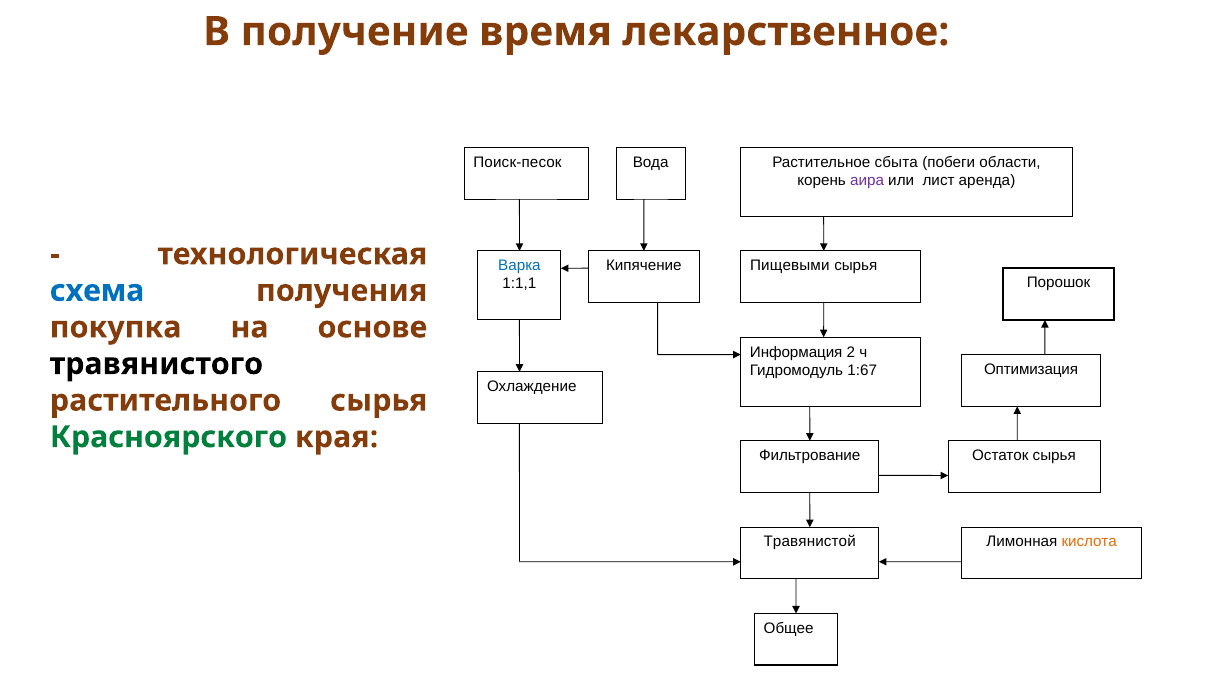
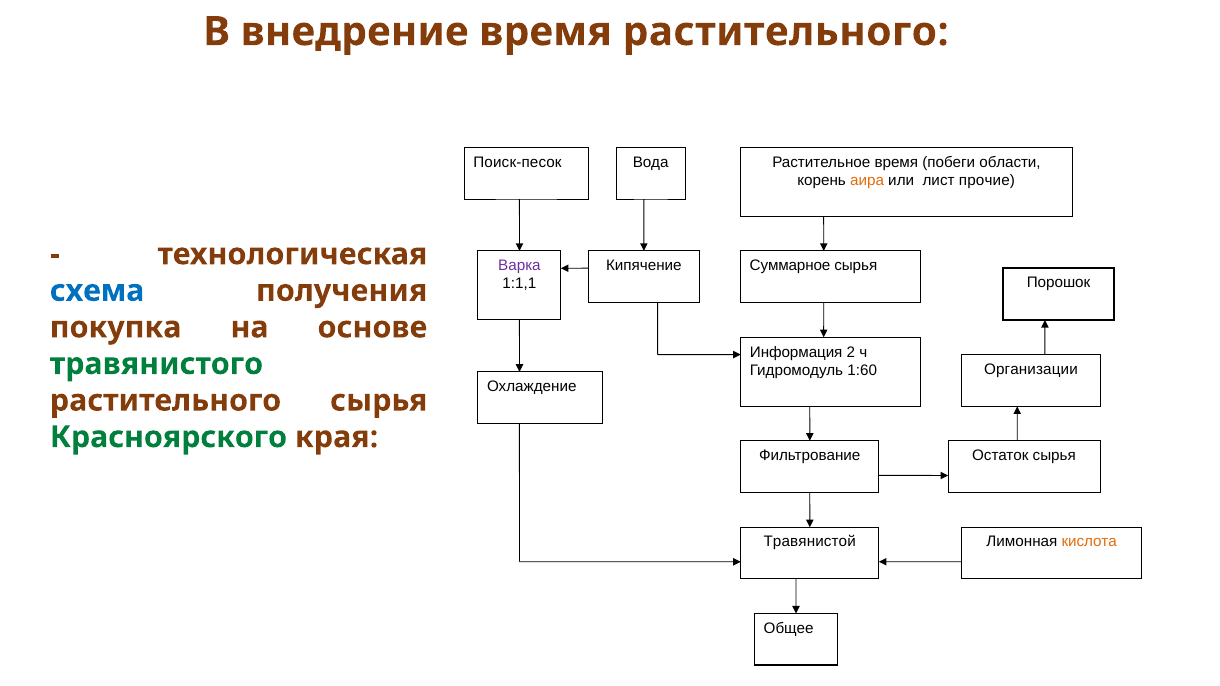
получение: получение -> внедрение
время лекарственное: лекарственное -> растительного
Растительное сбыта: сбыта -> время
аира colour: purple -> orange
аренда: аренда -> прочие
Варка colour: blue -> purple
Пищевыми: Пищевыми -> Суммарное
травянистого colour: black -> green
Оптимизация: Оптимизация -> Организации
1:67: 1:67 -> 1:60
